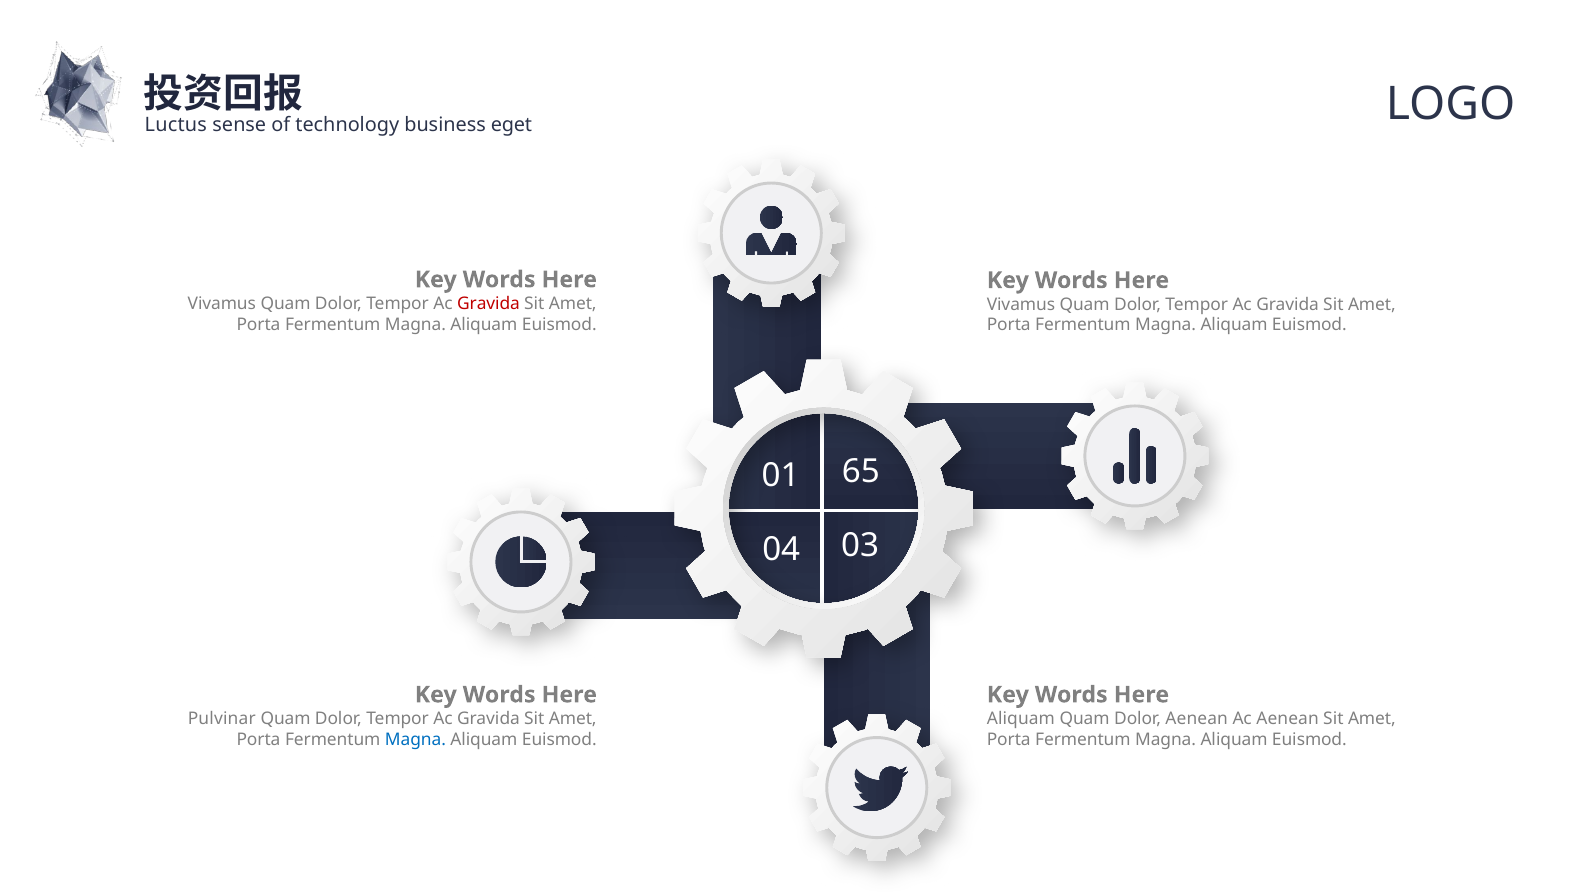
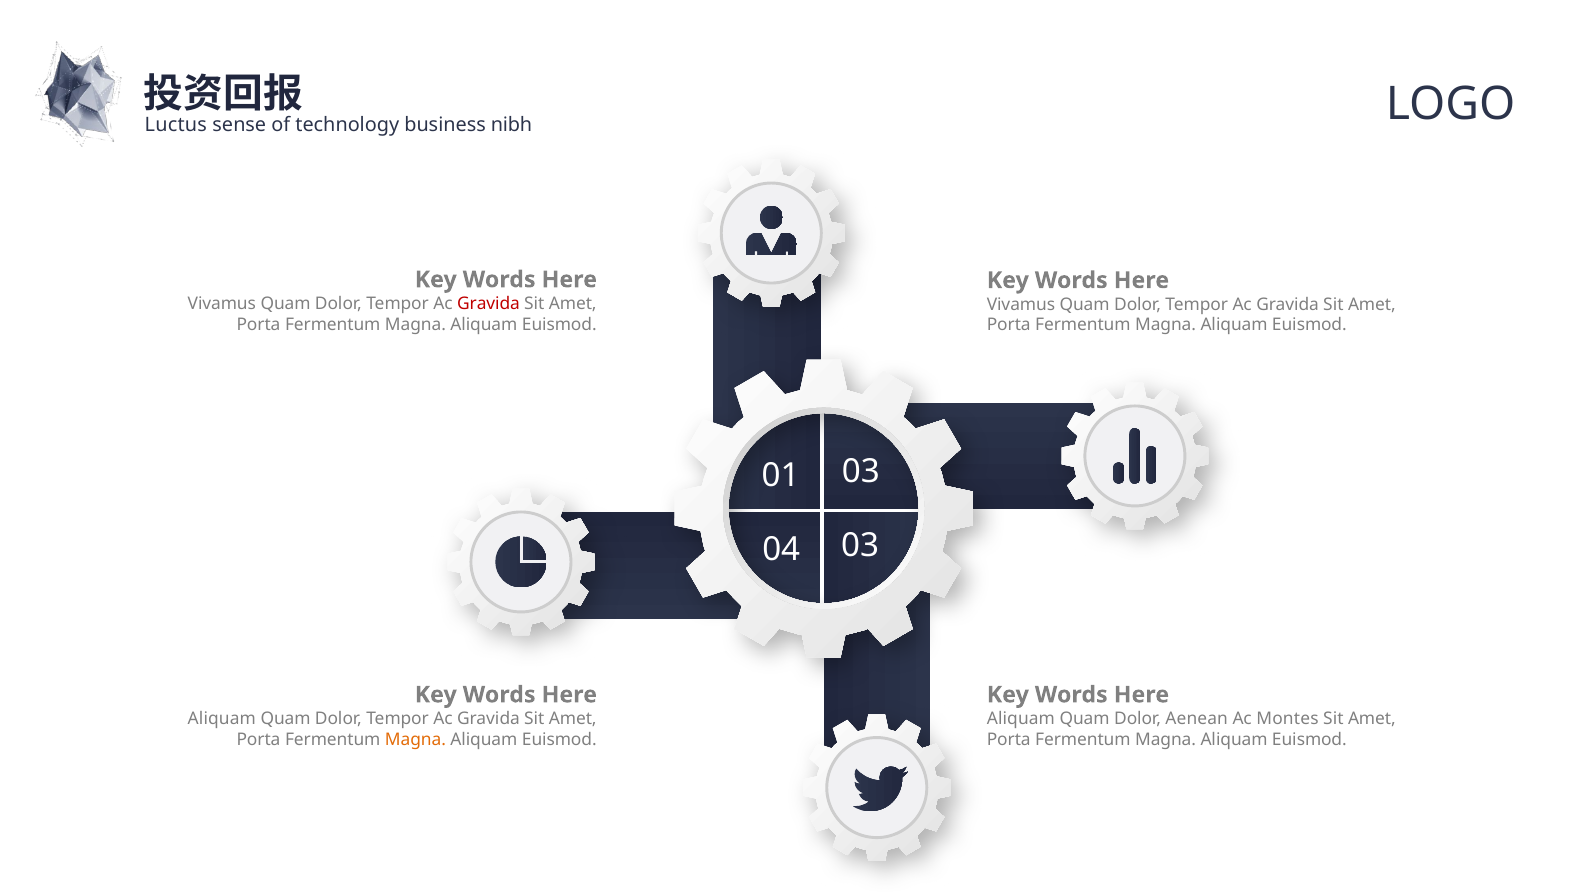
eget: eget -> nibh
01 65: 65 -> 03
Pulvinar at (222, 719): Pulvinar -> Aliquam
Ac Aenean: Aenean -> Montes
Magna at (415, 740) colour: blue -> orange
